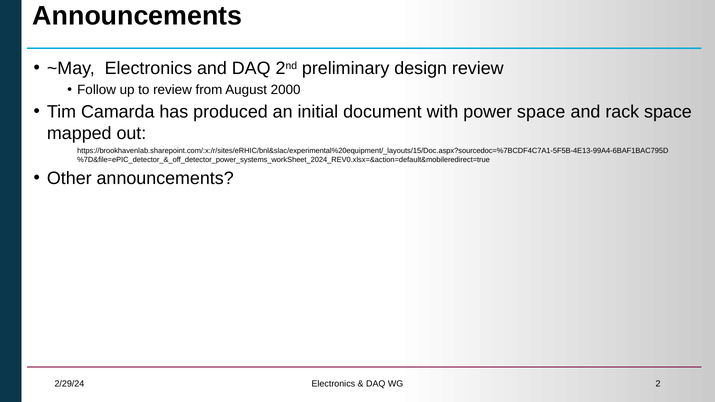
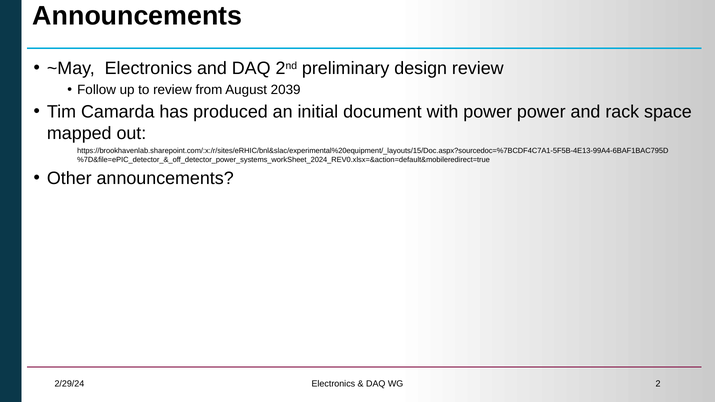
2000: 2000 -> 2039
power space: space -> power
